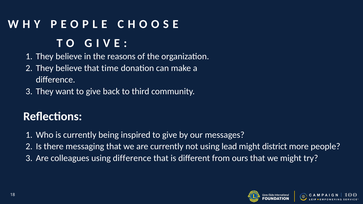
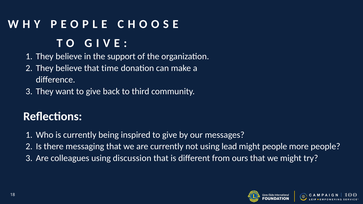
reasons: reasons -> support
might district: district -> people
using difference: difference -> discussion
